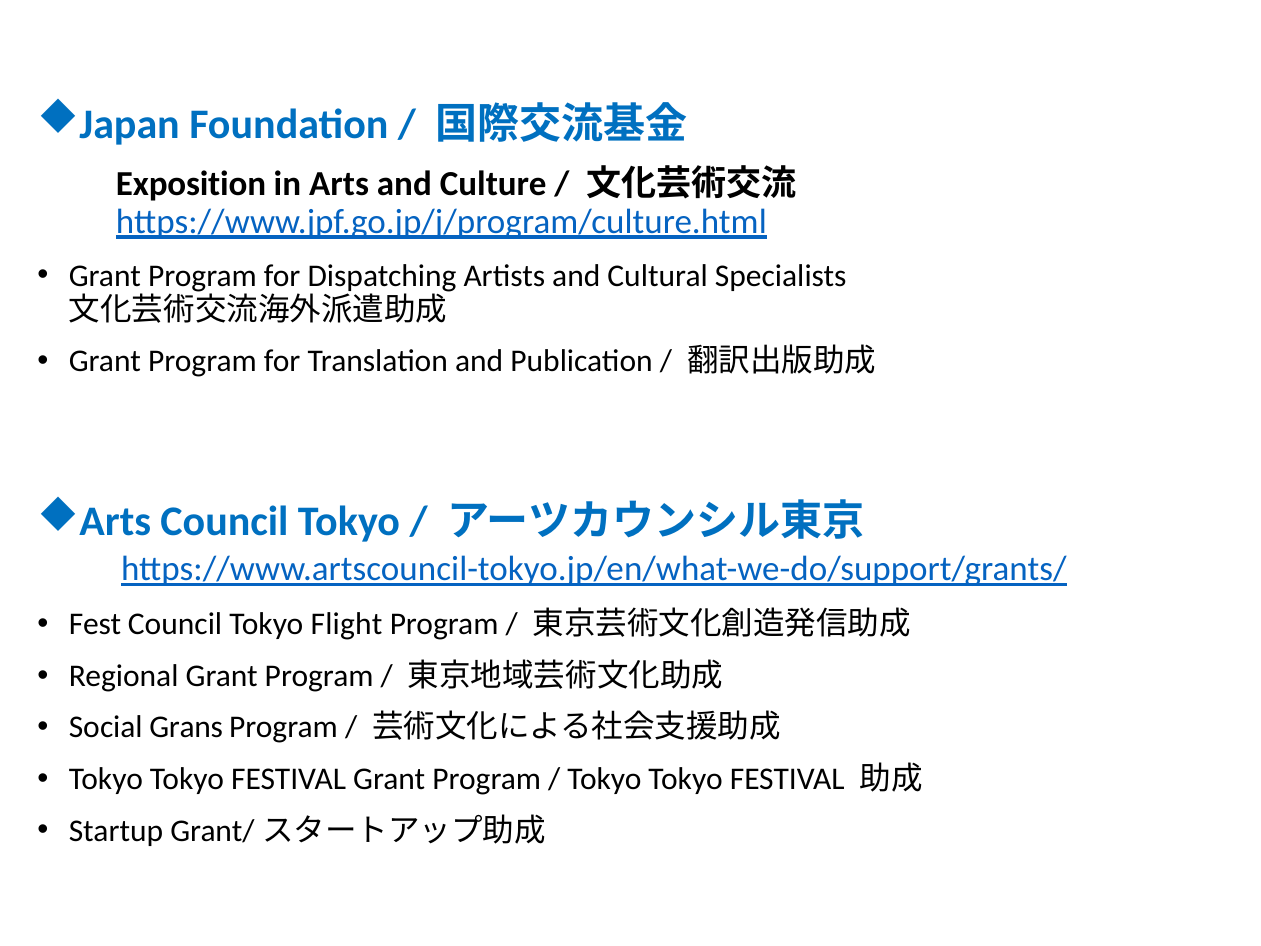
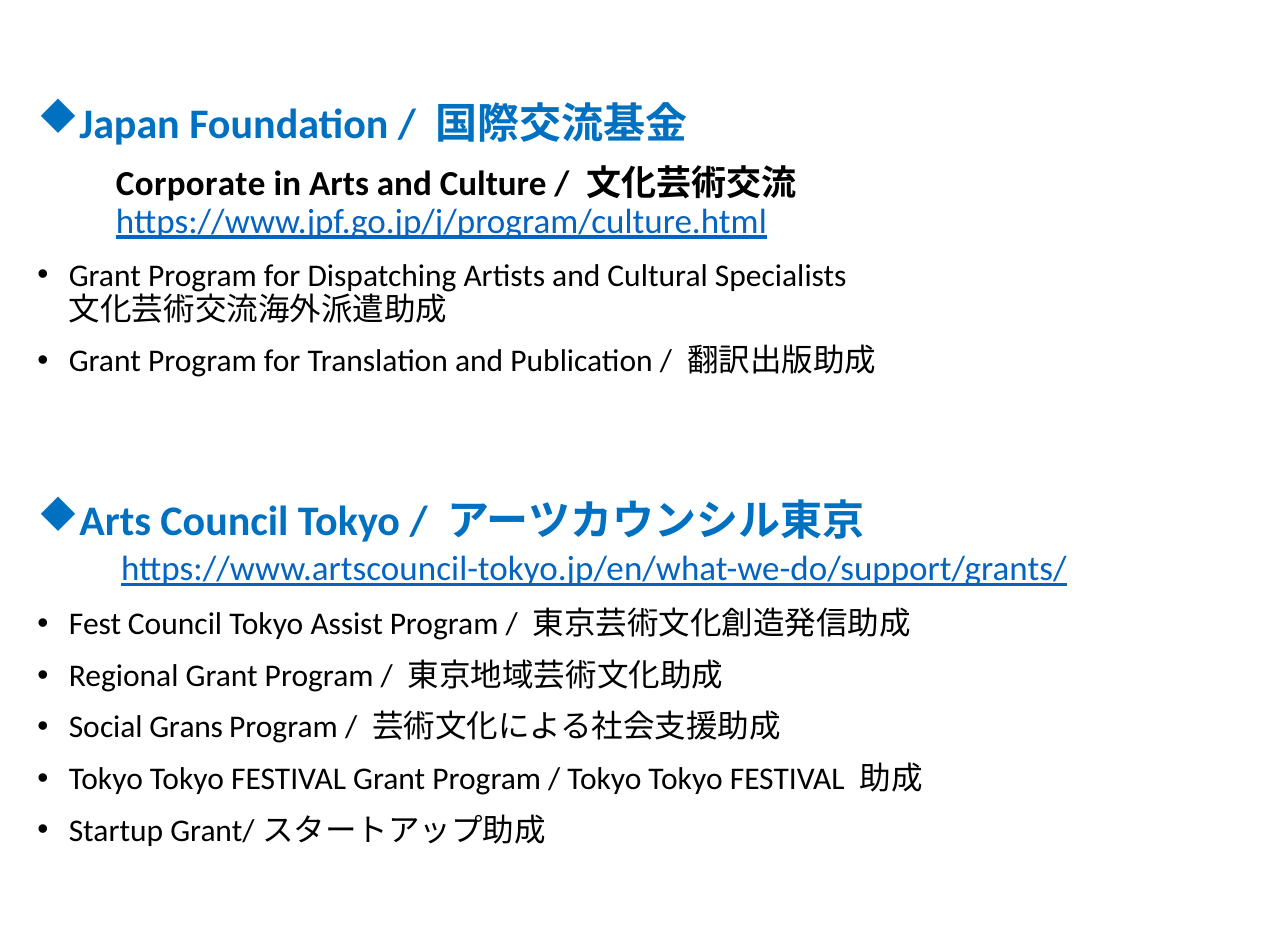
Exposition: Exposition -> Corporate
Flight: Flight -> Assist
